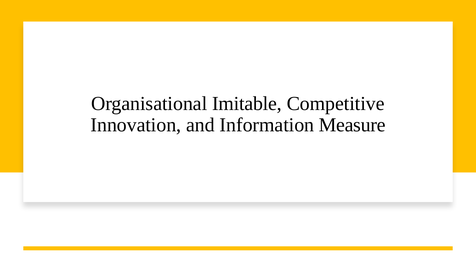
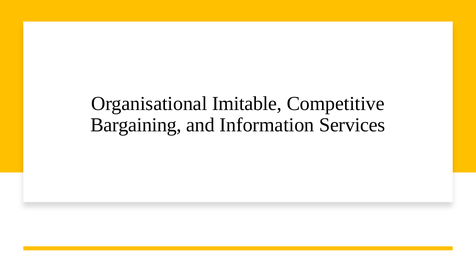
Innovation: Innovation -> Bargaining
Measure: Measure -> Services
